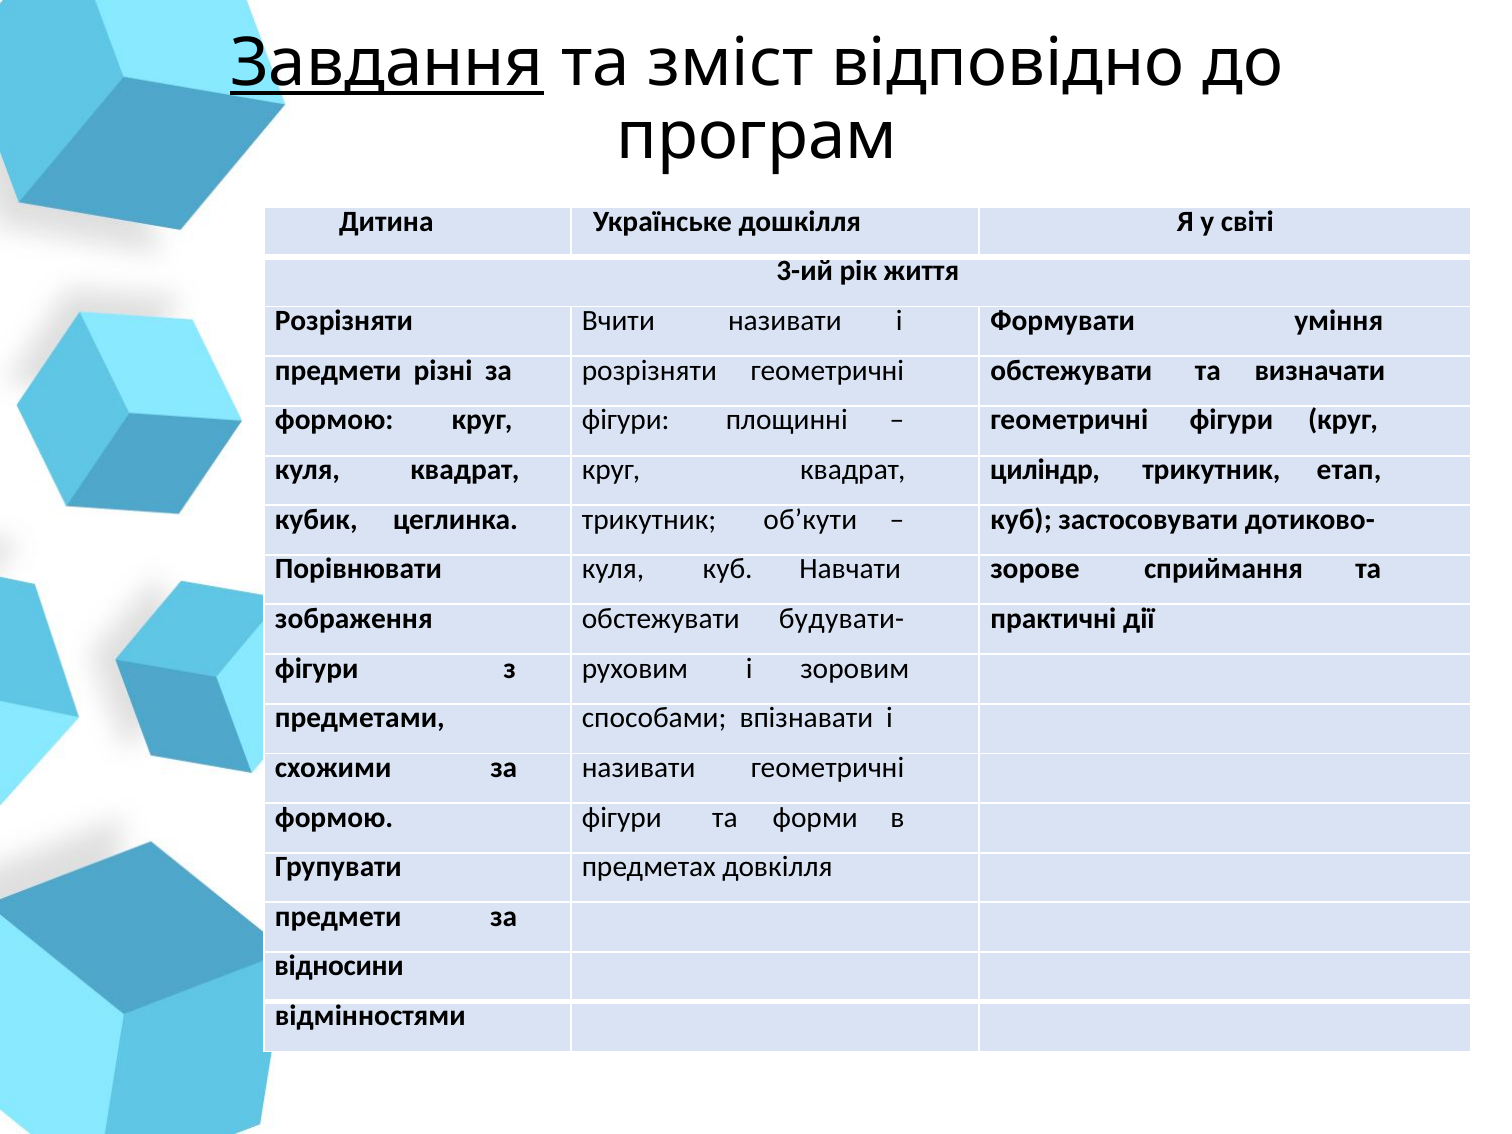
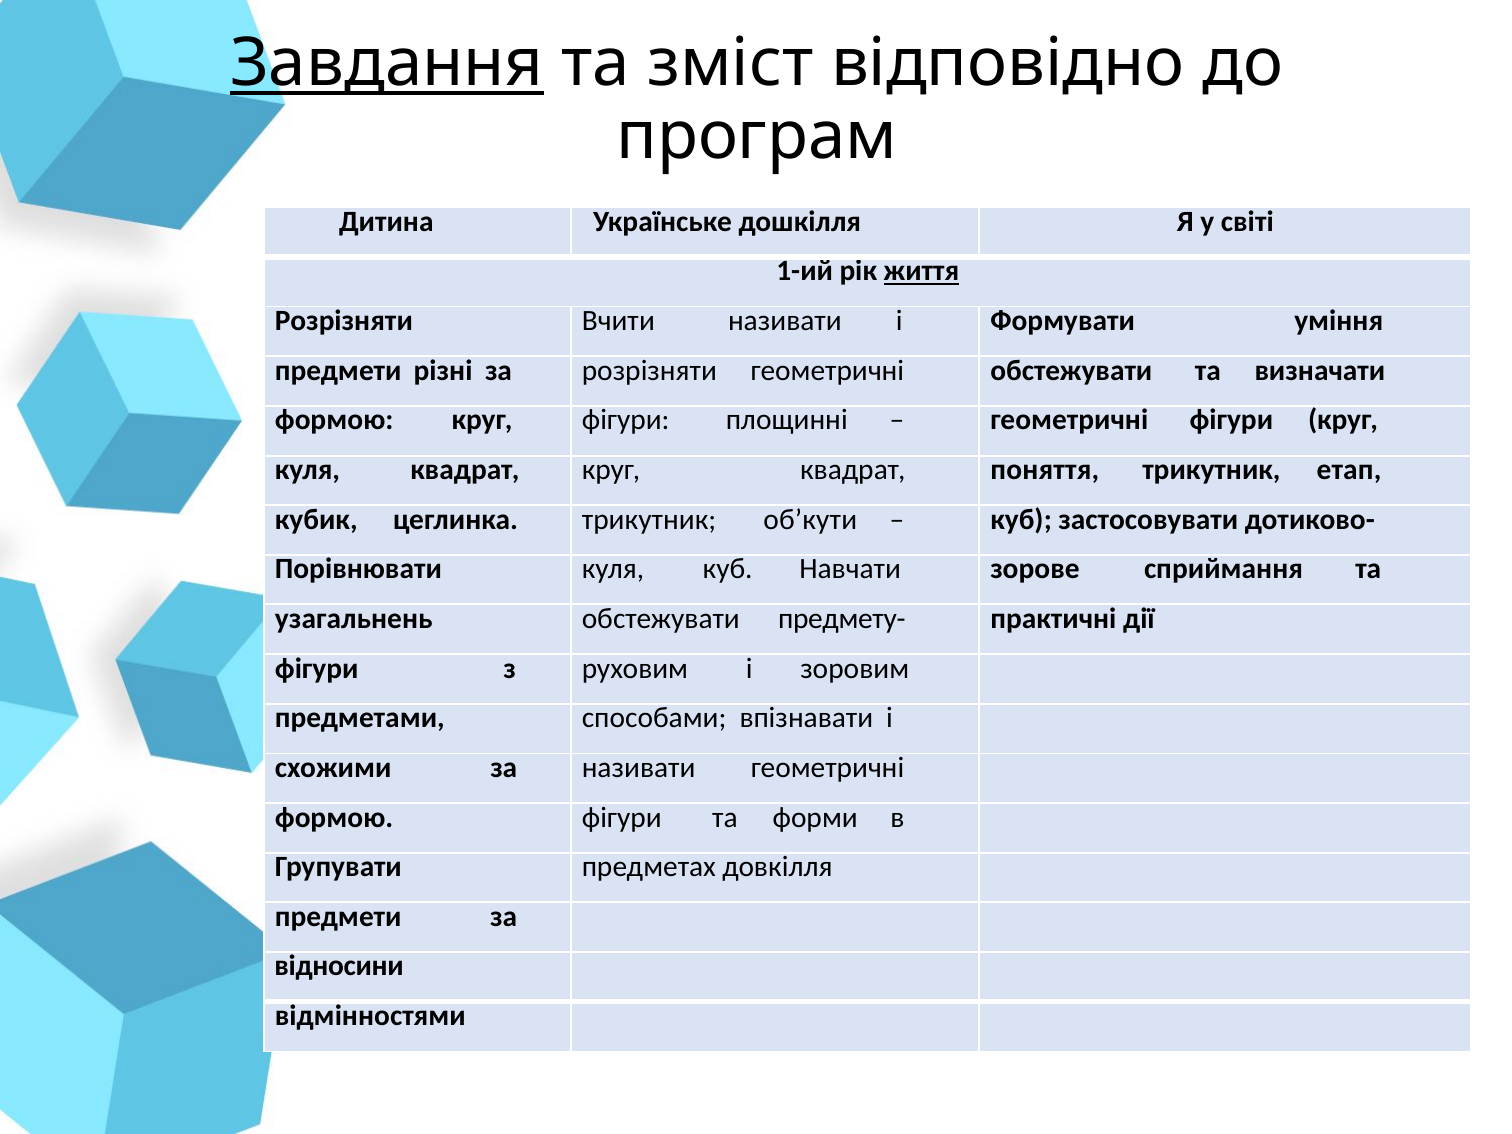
3-ий: 3-ий -> 1-ий
життя underline: none -> present
циліндр: циліндр -> поняття
зображення: зображення -> узагальнень
будувати-: будувати- -> предмету-
